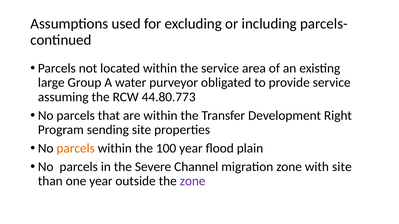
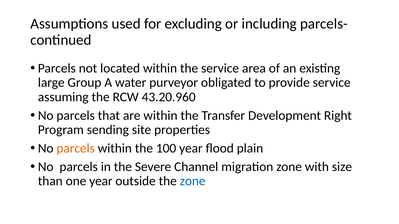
44.80.773: 44.80.773 -> 43.20.960
with site: site -> size
zone at (193, 181) colour: purple -> blue
